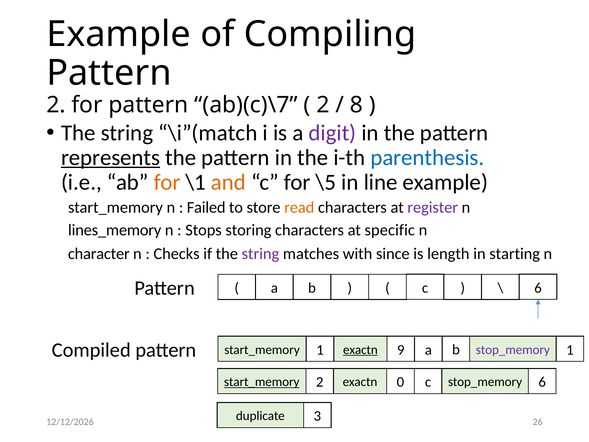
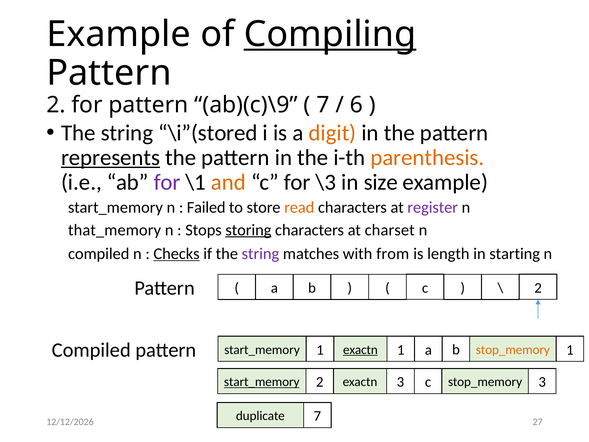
Compiling underline: none -> present
ab)(c)\7: ab)(c)\7 -> ab)(c)\9
2 at (323, 105): 2 -> 7
8: 8 -> 6
\i”(match: \i”(match -> \i”(stored
digit colour: purple -> orange
parenthesis colour: blue -> orange
for at (167, 182) colour: orange -> purple
\5: \5 -> \3
line: line -> size
lines_memory: lines_memory -> that_memory
storing underline: none -> present
specific: specific -> charset
character at (99, 253): character -> compiled
Checks underline: none -> present
since: since -> from
6 at (538, 288): 6 -> 2
pattern 9: 9 -> 1
stop_memory at (513, 350) colour: purple -> orange
stop_memory 6: 6 -> 3
exactn 0: 0 -> 3
duplicate 3: 3 -> 7
26: 26 -> 27
